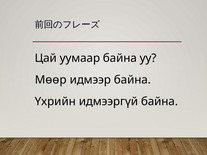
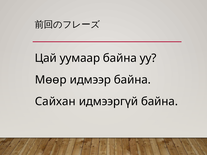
Үхрийн: Үхрийн -> Сайхан
